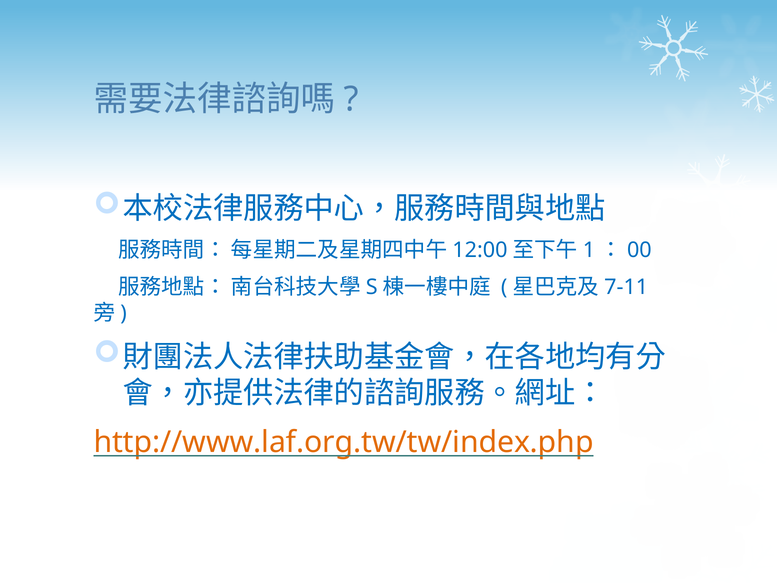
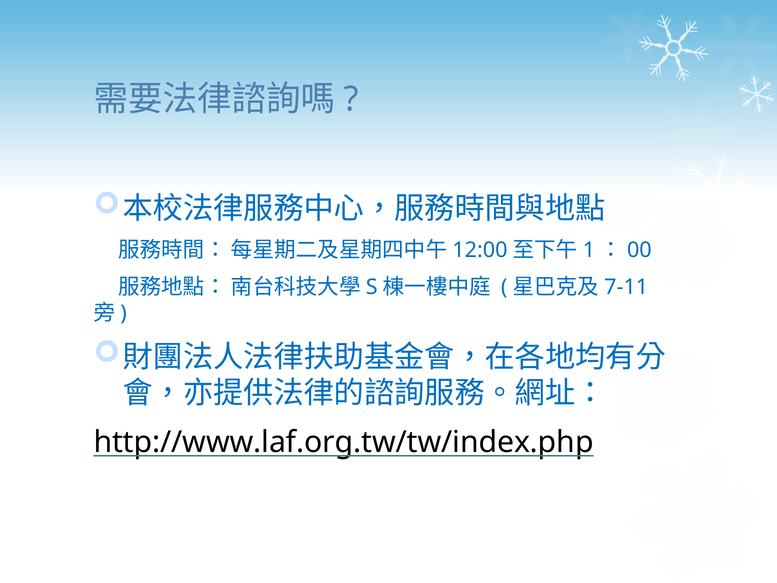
http://www.laf.org.tw/tw/index.php colour: orange -> black
